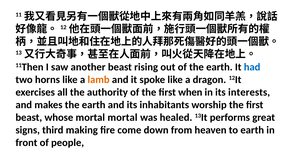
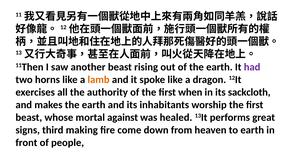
had colour: blue -> purple
interests: interests -> sackcloth
mortal mortal: mortal -> against
